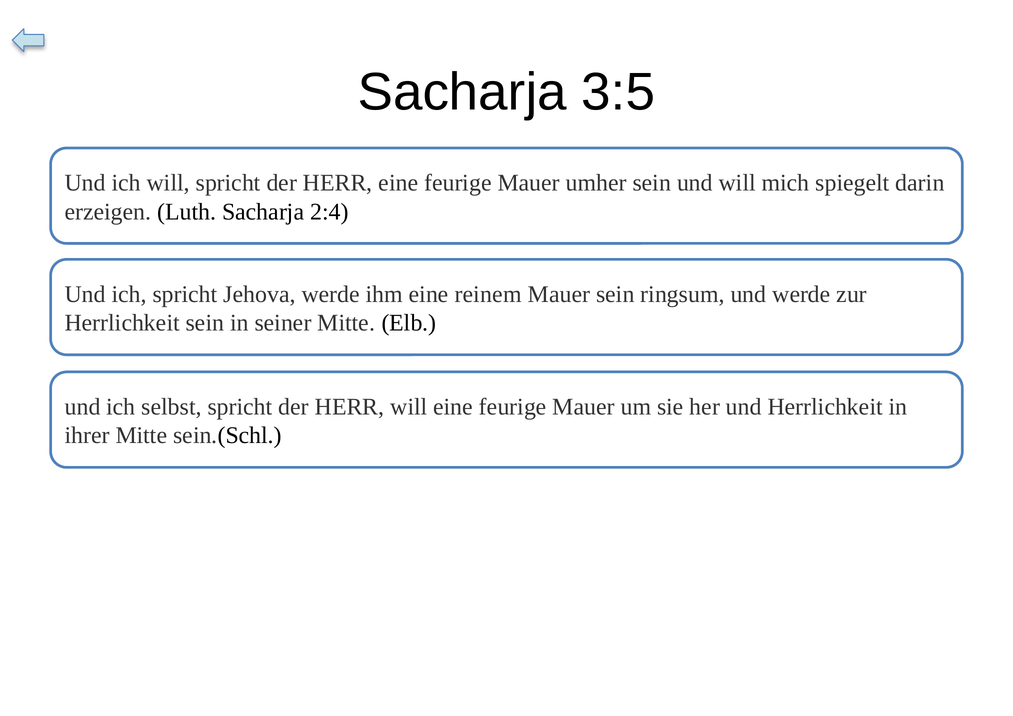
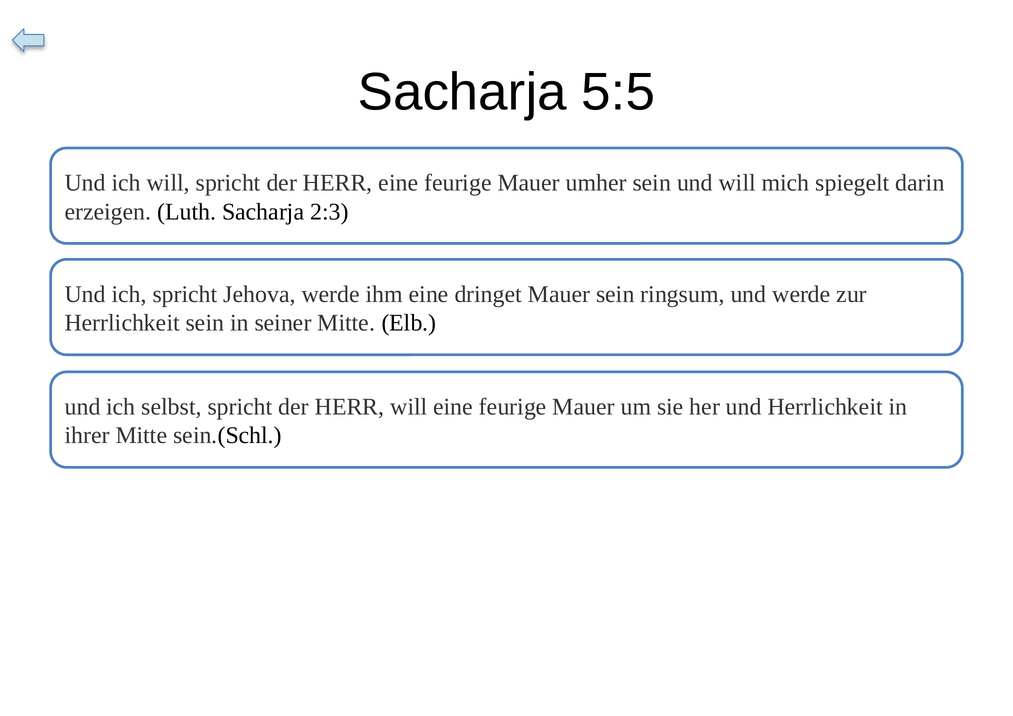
3:5: 3:5 -> 5:5
2:4: 2:4 -> 2:3
reinem: reinem -> dringet
